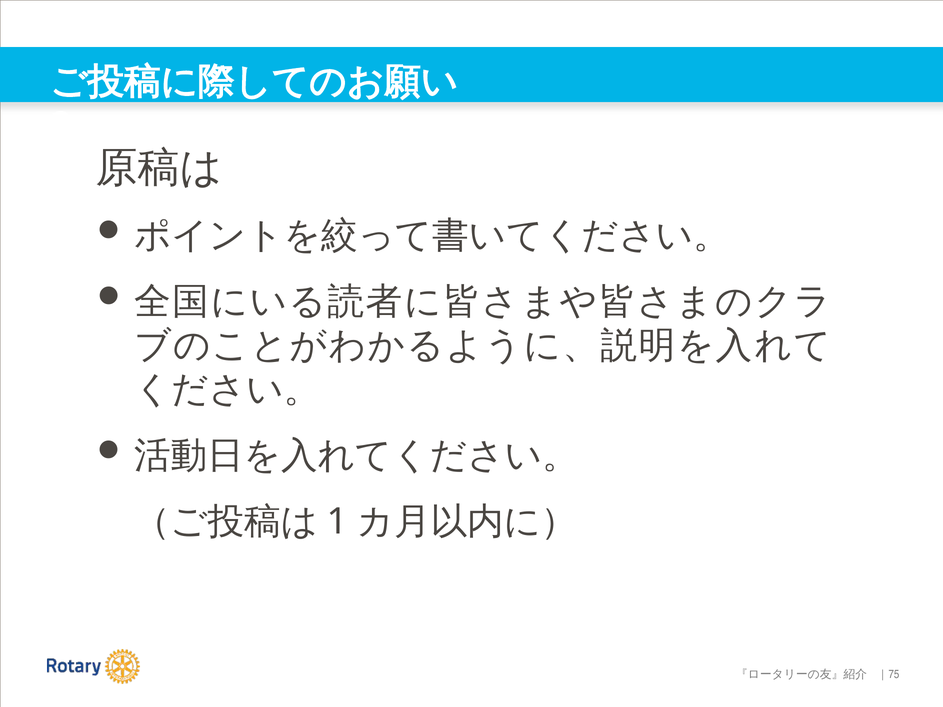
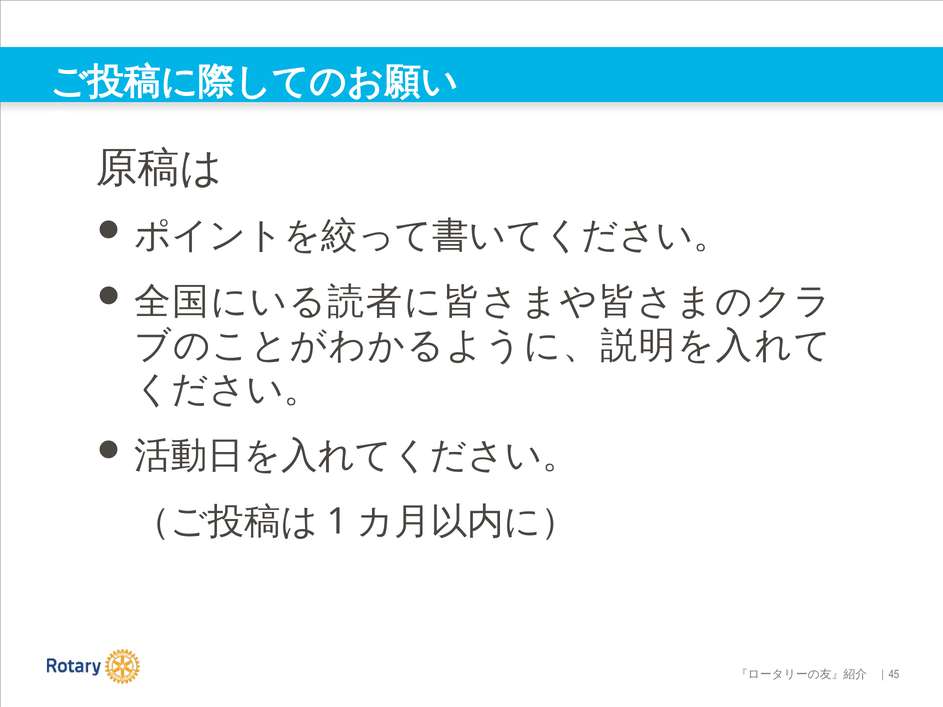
75: 75 -> 45
